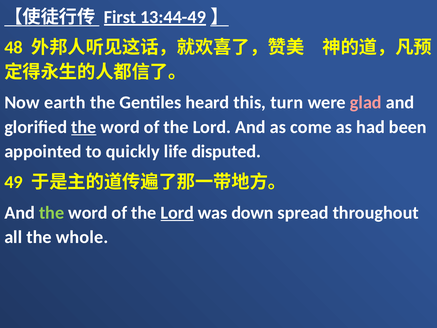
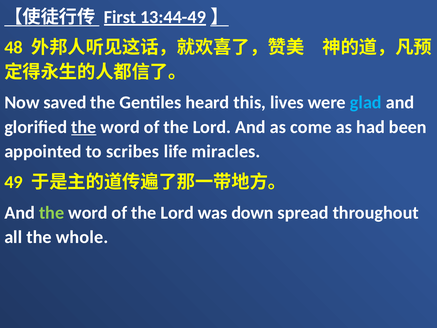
earth: earth -> saved
turn: turn -> lives
glad colour: pink -> light blue
quickly: quickly -> scribes
disputed: disputed -> miracles
Lord at (177, 213) underline: present -> none
